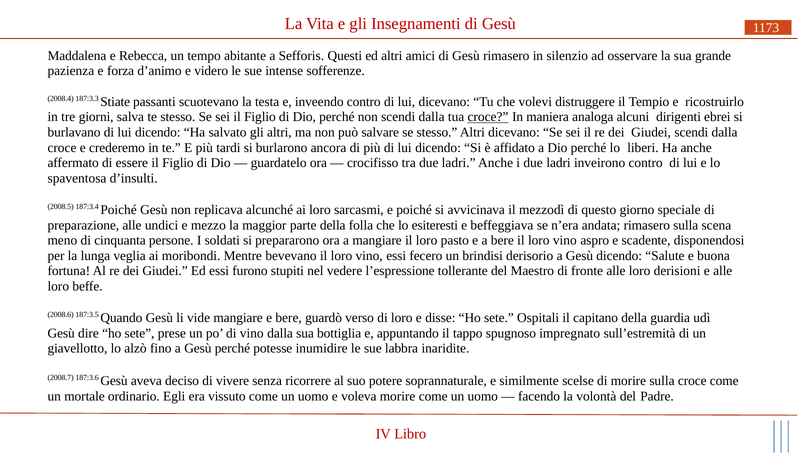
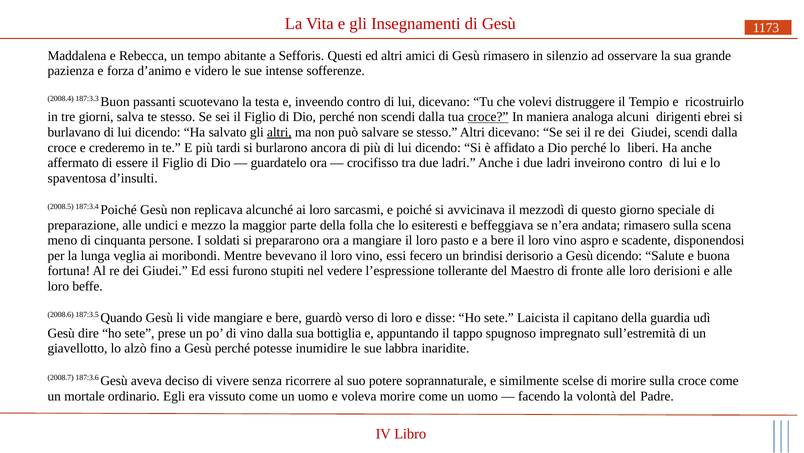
Stiate: Stiate -> Buon
altri at (279, 132) underline: none -> present
Ospitali: Ospitali -> Laicista
